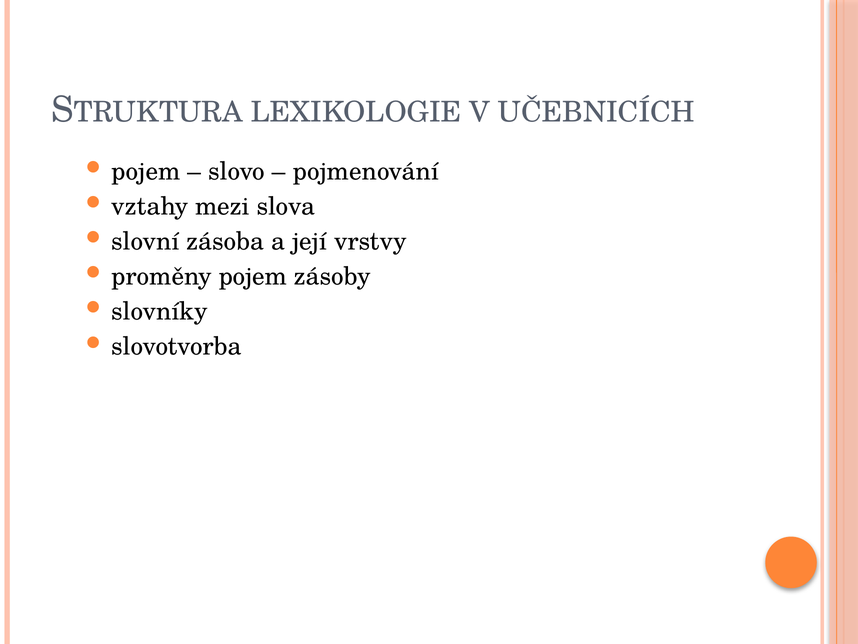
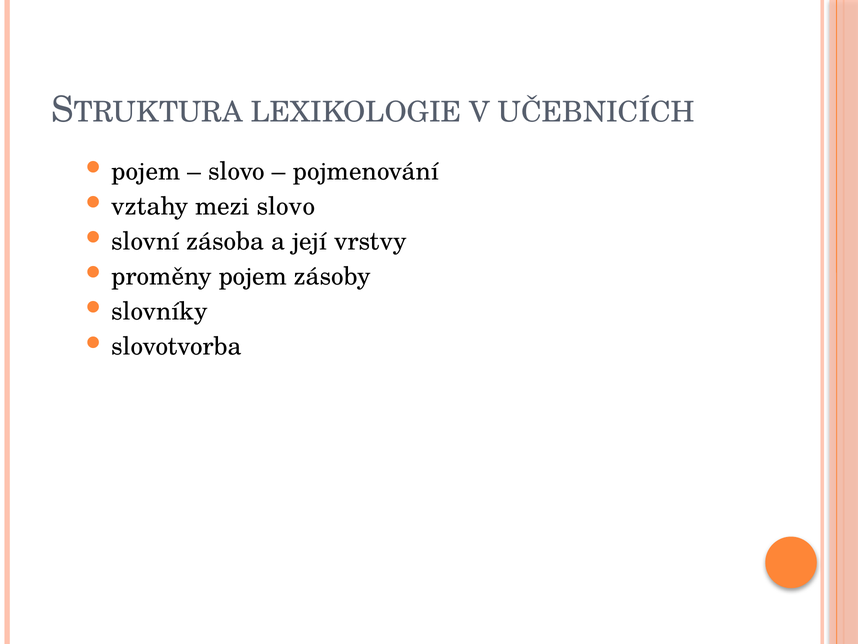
mezi slova: slova -> slovo
